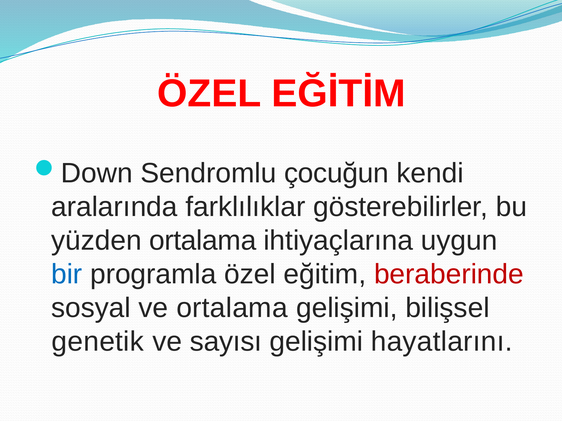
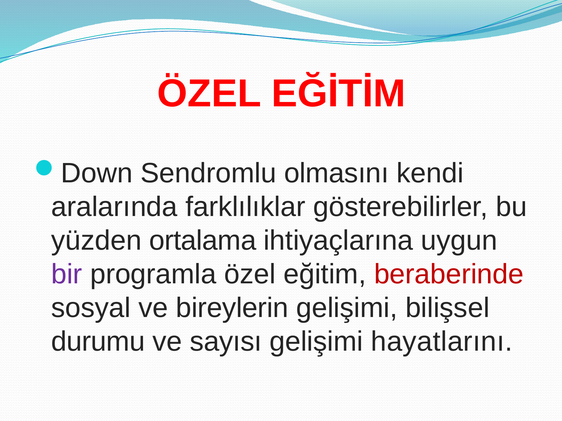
çocuğun: çocuğun -> olmasını
bir colour: blue -> purple
ve ortalama: ortalama -> bireylerin
genetik: genetik -> durumu
